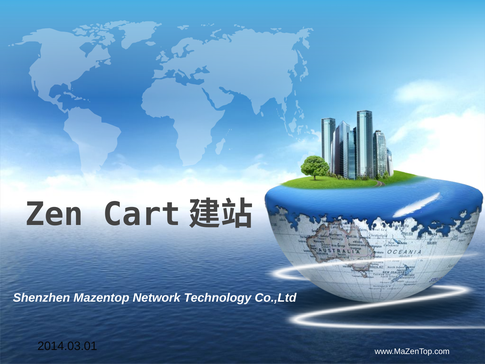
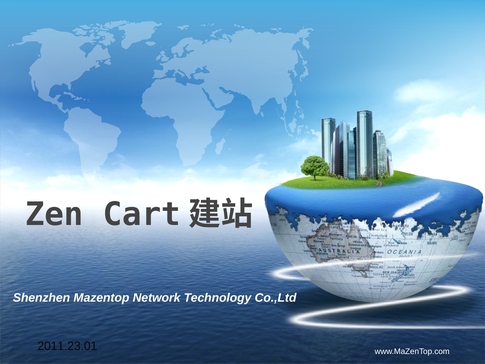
2014.03.01: 2014.03.01 -> 2011.23.01
